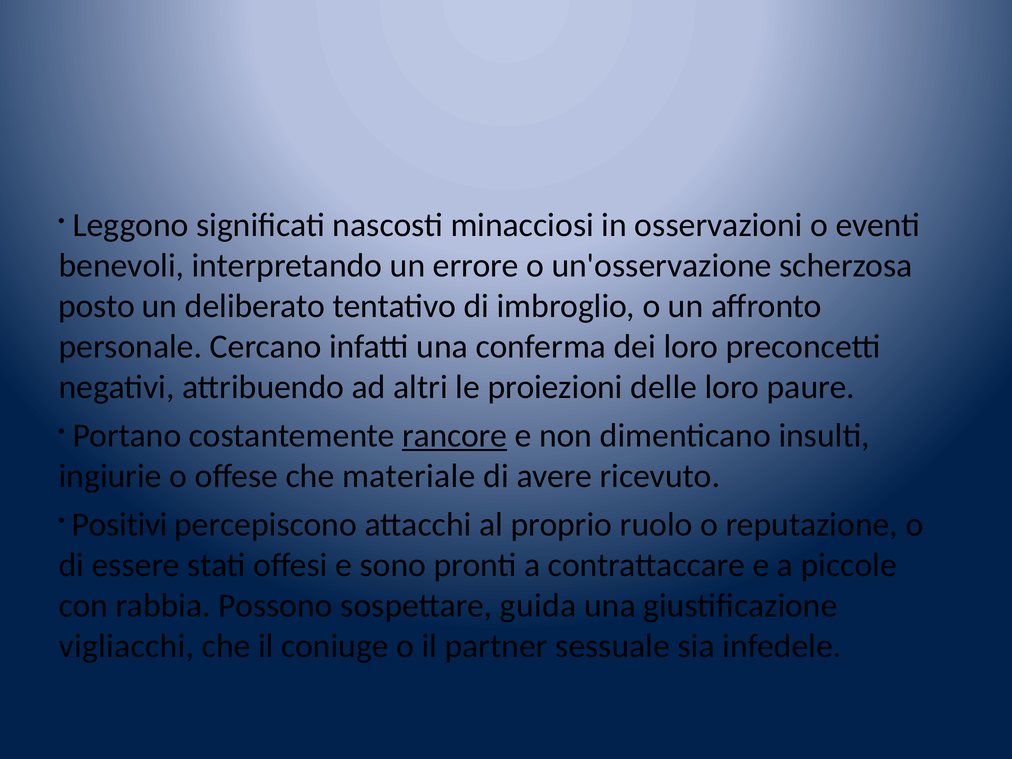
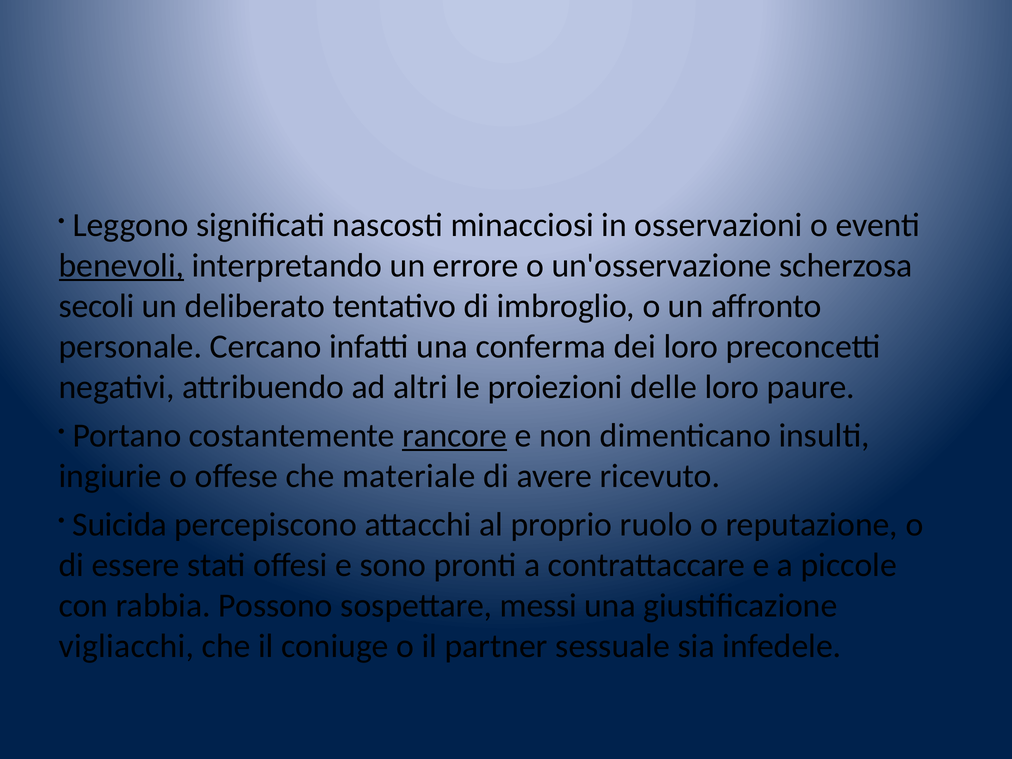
benevoli underline: none -> present
posto: posto -> secoli
Positivi: Positivi -> Suicida
guida: guida -> messi
